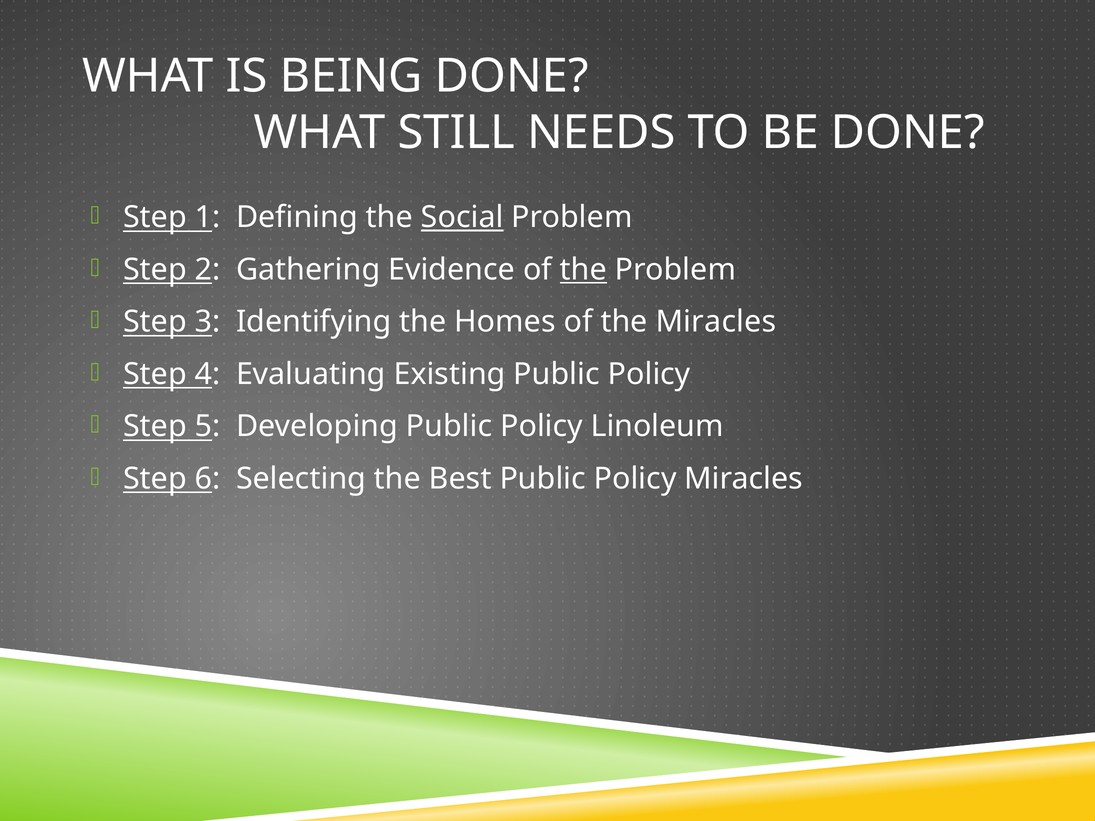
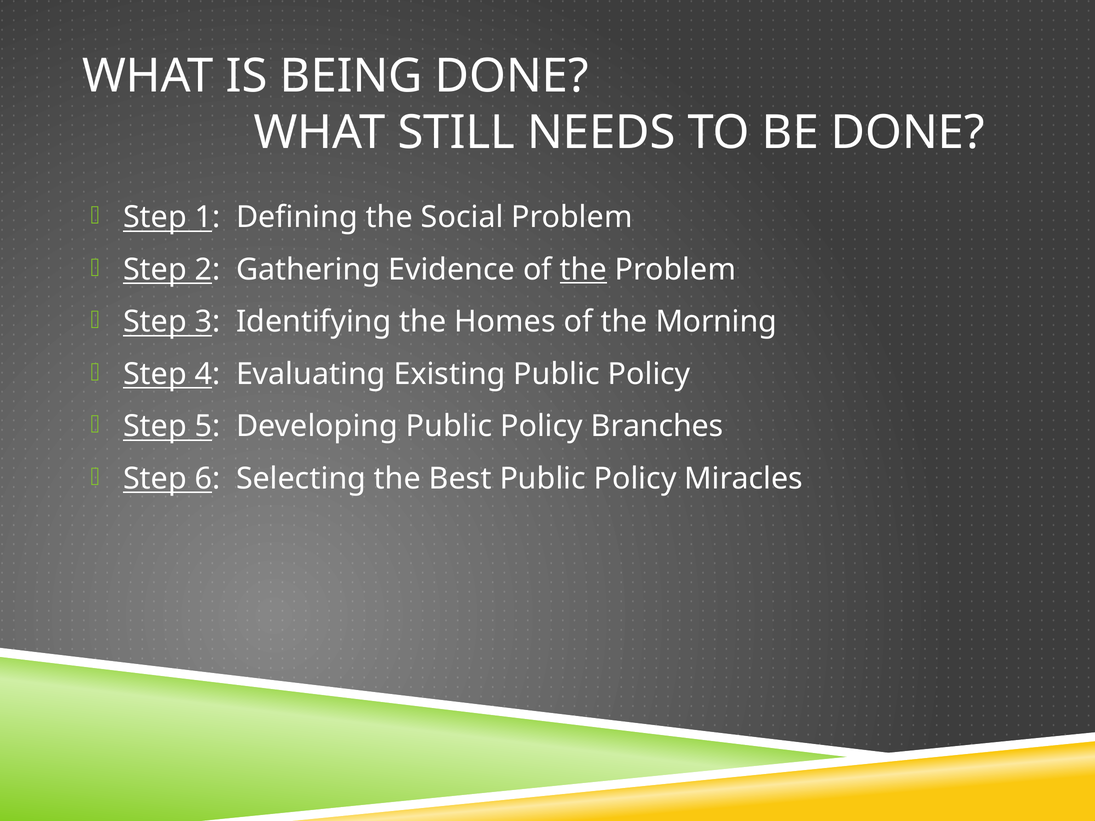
Social underline: present -> none
the Miracles: Miracles -> Morning
Linoleum: Linoleum -> Branches
